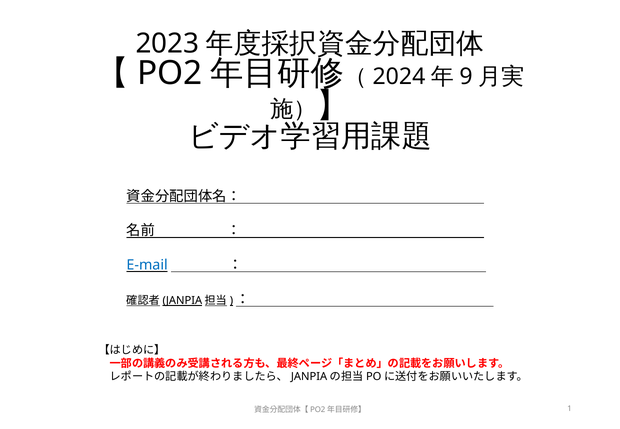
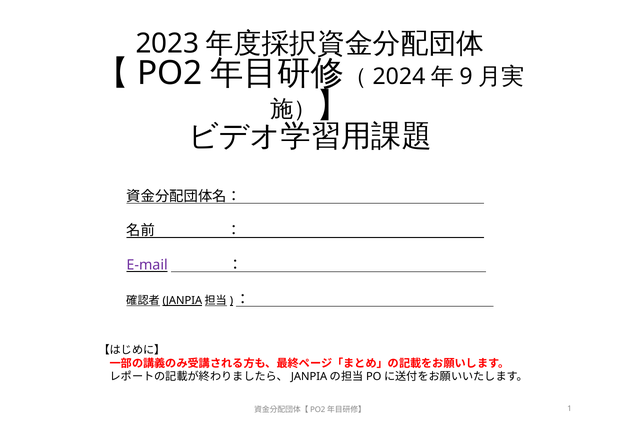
E-mail colour: blue -> purple
